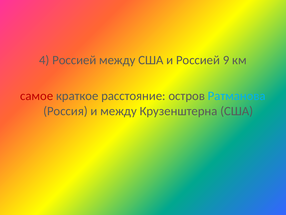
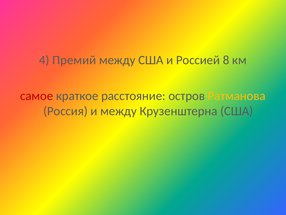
4 Россией: Россией -> Премий
9: 9 -> 8
Ратманова colour: light blue -> yellow
